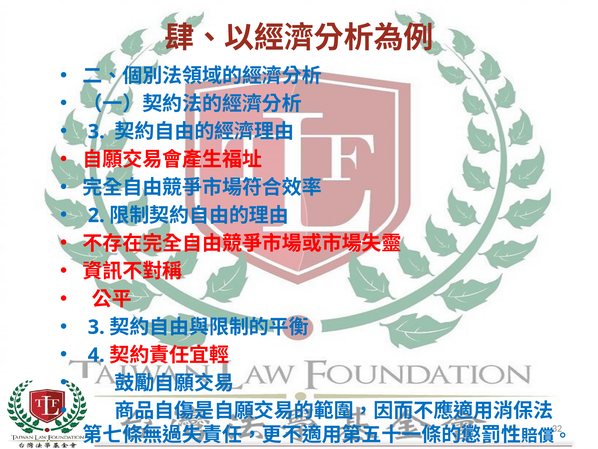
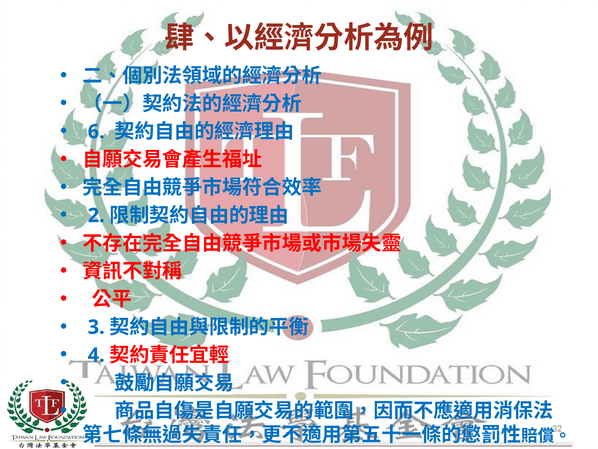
3 at (96, 132): 3 -> 6
